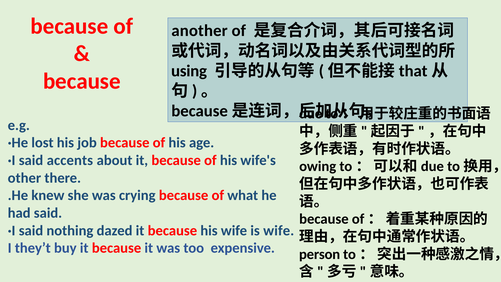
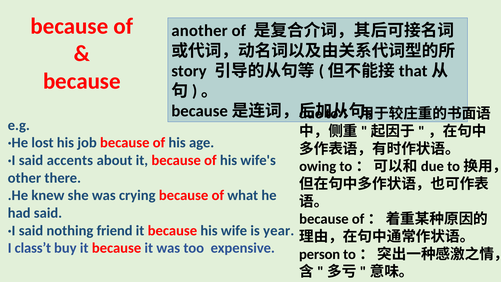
using: using -> story
dazed: dazed -> friend
is wife: wife -> year
they’t: they’t -> class’t
